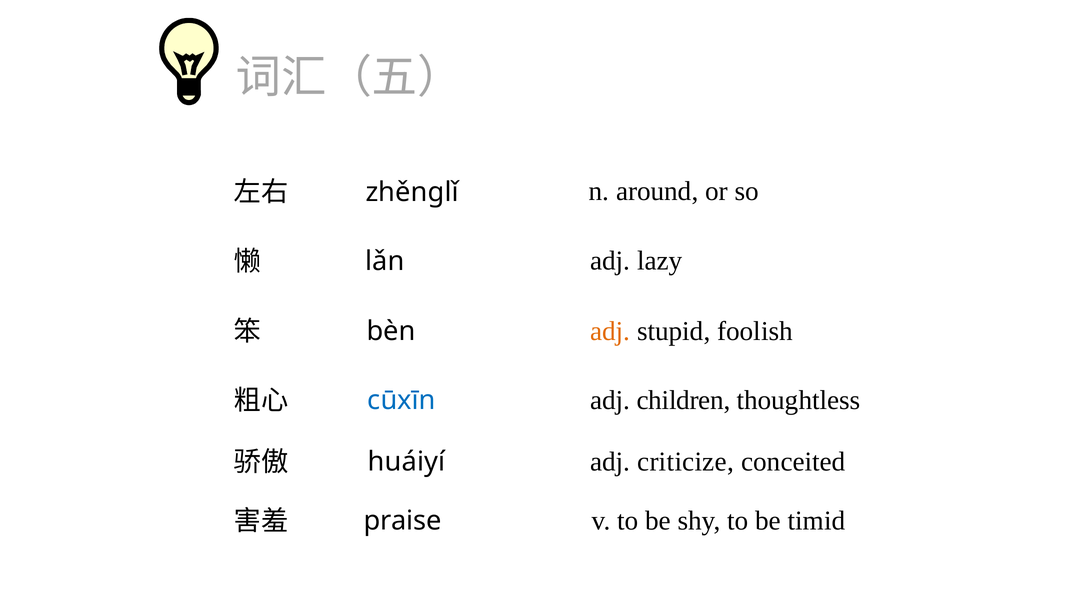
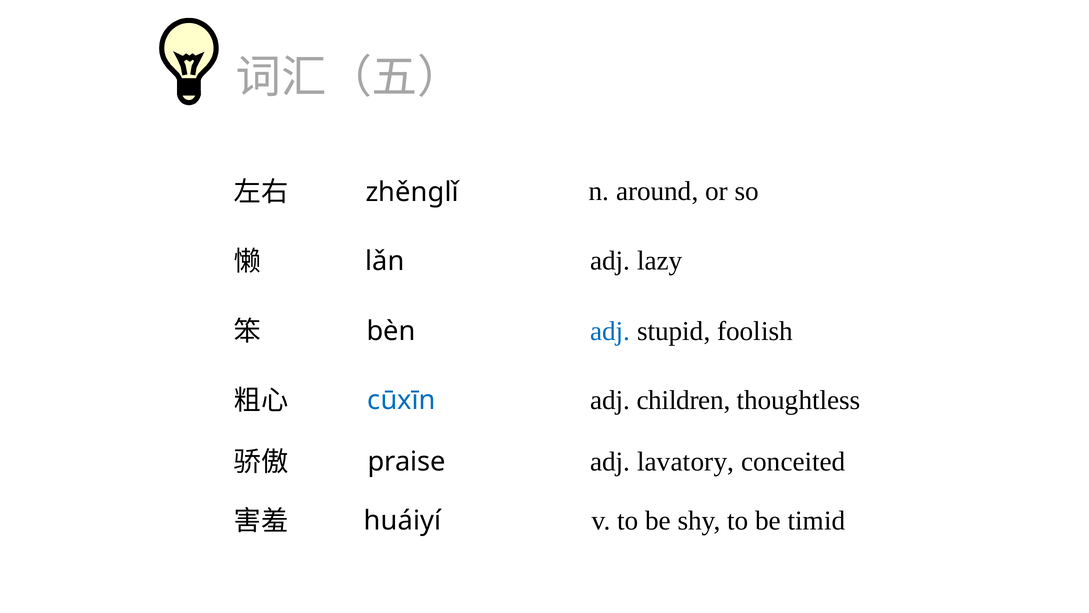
adj at (610, 331) colour: orange -> blue
criticize: criticize -> lavatory
huáiyí: huáiyí -> praise
praise: praise -> huáiyí
